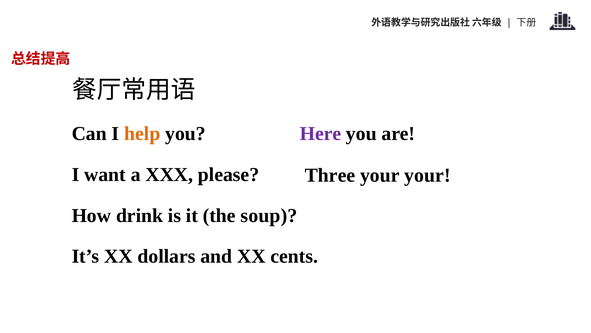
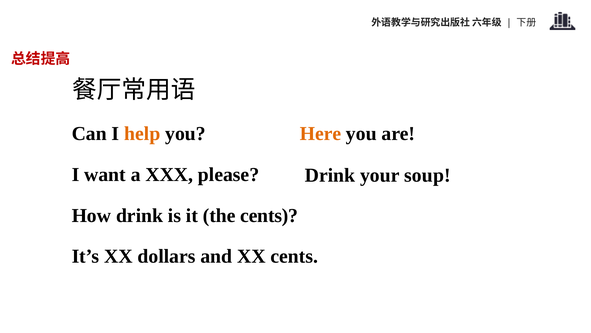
Here colour: purple -> orange
Three at (330, 175): Three -> Drink
your your: your -> soup
the soup: soup -> cents
